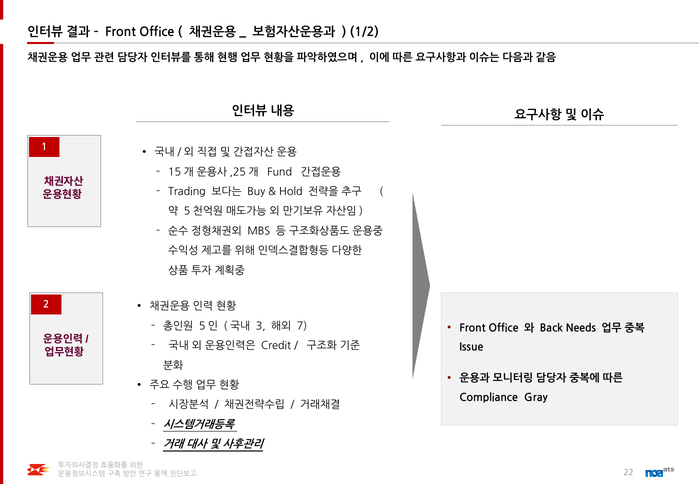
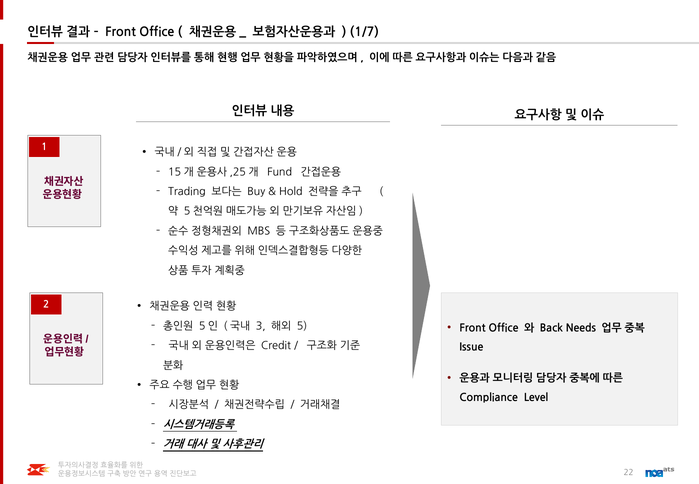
1/2: 1/2 -> 1/7
7: 7 -> 5
Gray: Gray -> Level
